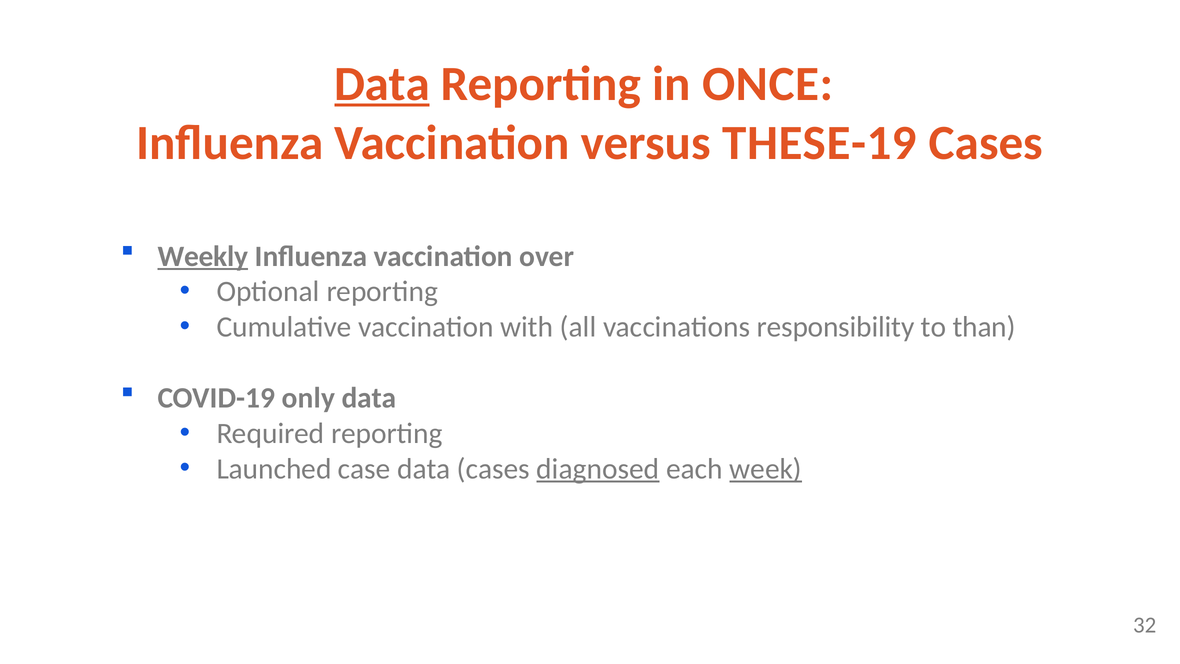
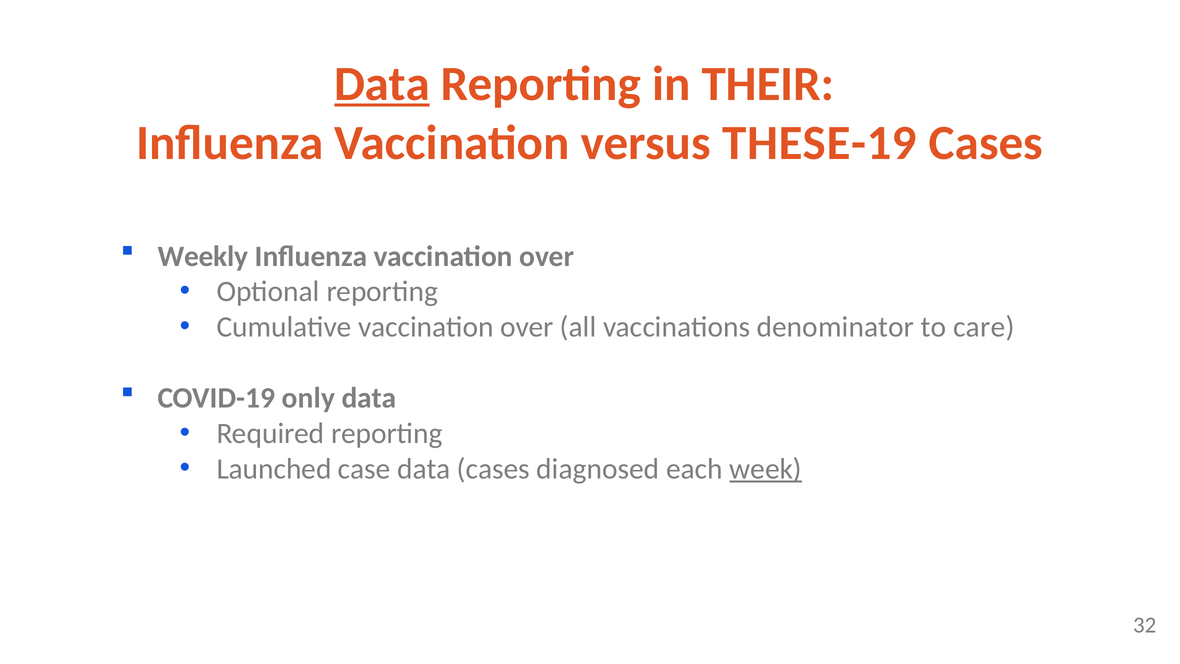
ONCE: ONCE -> THEIR
Weekly underline: present -> none
Cumulative vaccination with: with -> over
responsibility: responsibility -> denominator
than: than -> care
diagnosed underline: present -> none
